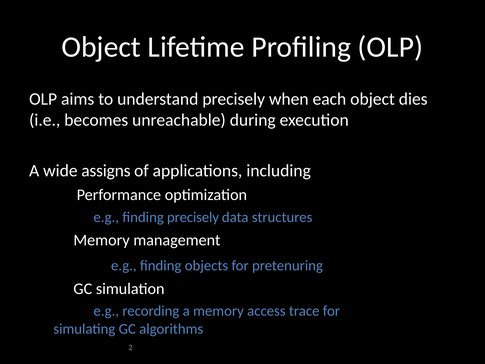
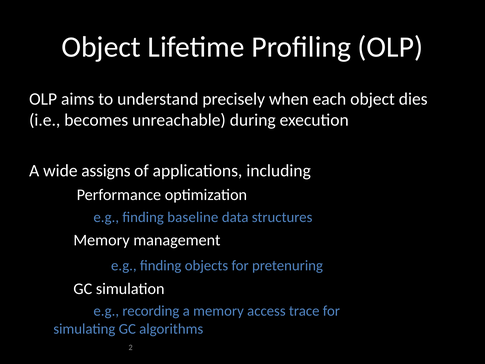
finding precisely: precisely -> baseline
